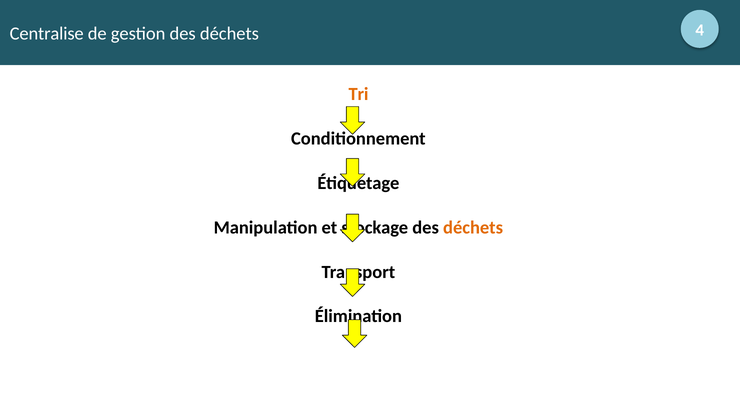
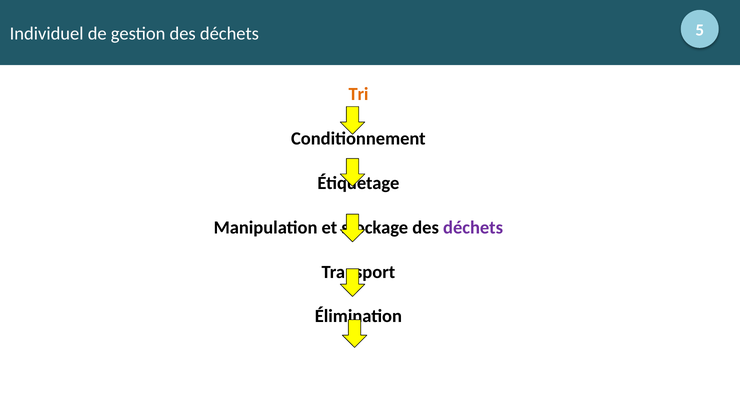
Centralise: Centralise -> Individuel
4: 4 -> 5
déchets at (473, 227) colour: orange -> purple
